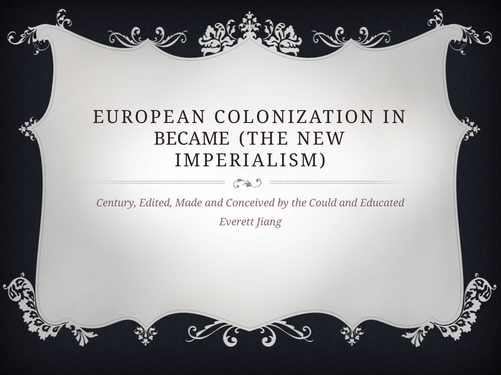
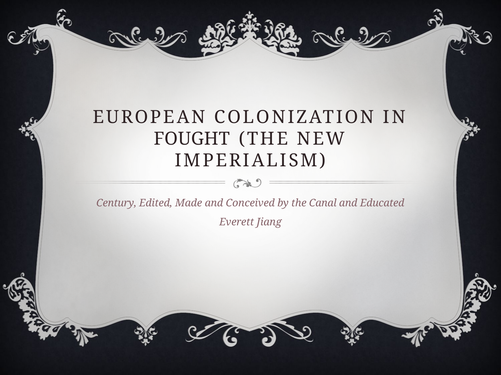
BECAME: BECAME -> FOUGHT
Could: Could -> Canal
